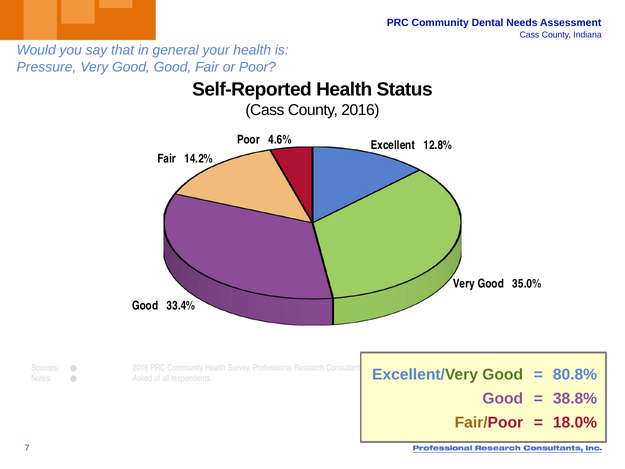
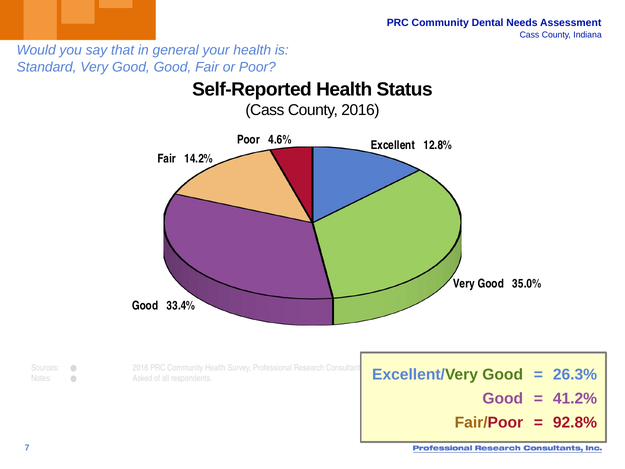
Pressure: Pressure -> Standard
80.8%: 80.8% -> 26.3%
38.8%: 38.8% -> 41.2%
18.0%: 18.0% -> 92.8%
